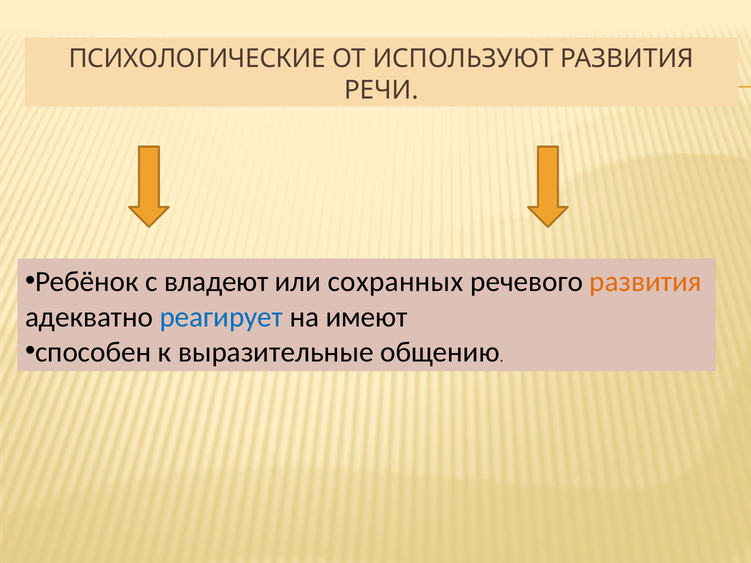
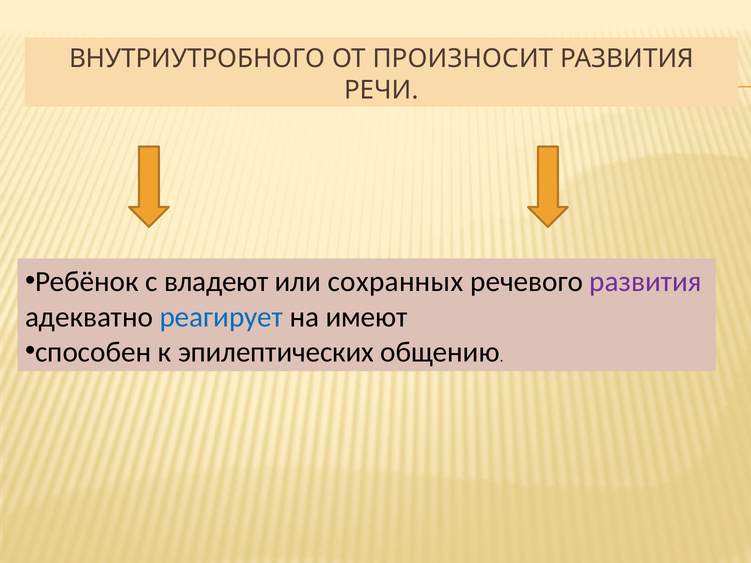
ПСИХОЛОГИЧЕСКИЕ: ПСИХОЛОГИЧЕСКИЕ -> ВНУТРИУТРОБНОГО
ИСПОЛЬЗУЮТ: ИСПОЛЬЗУЮТ -> ПРОИЗНОСИТ
развития at (646, 282) colour: orange -> purple
выразительные: выразительные -> эпилептических
